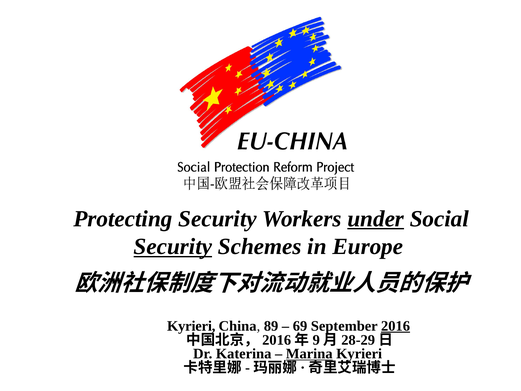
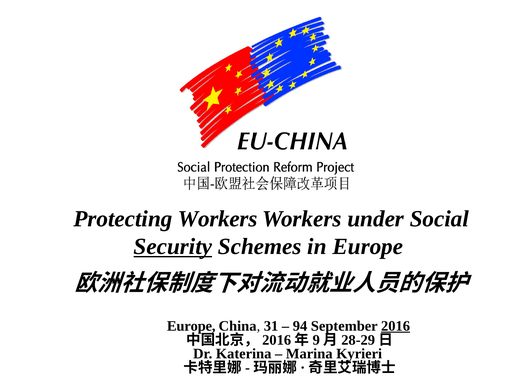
Protecting Security: Security -> Workers
under underline: present -> none
Kyrieri at (191, 326): Kyrieri -> Europe
89: 89 -> 31
69: 69 -> 94
Marina underline: present -> none
